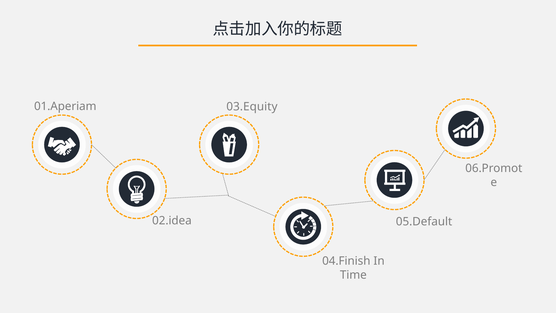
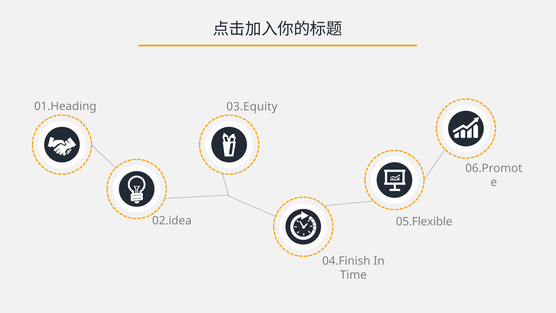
01.Aperiam: 01.Aperiam -> 01.Heading
05.Default: 05.Default -> 05.Flexible
